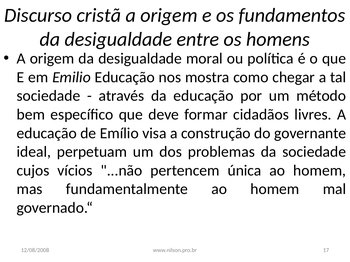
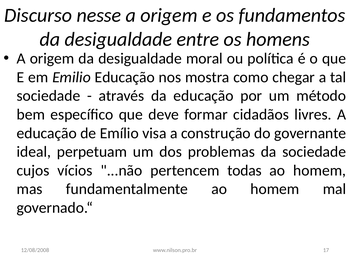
cristã: cristã -> nesse
única: única -> todas
